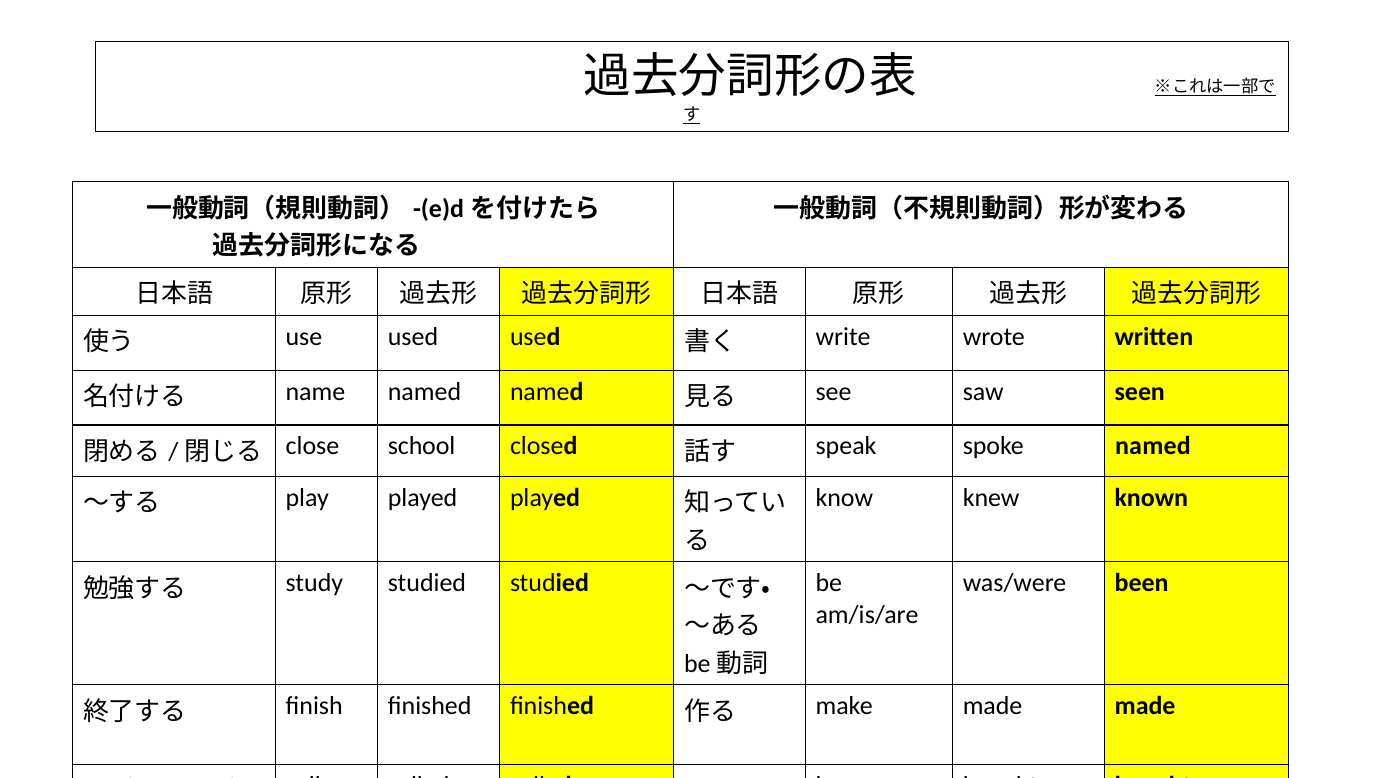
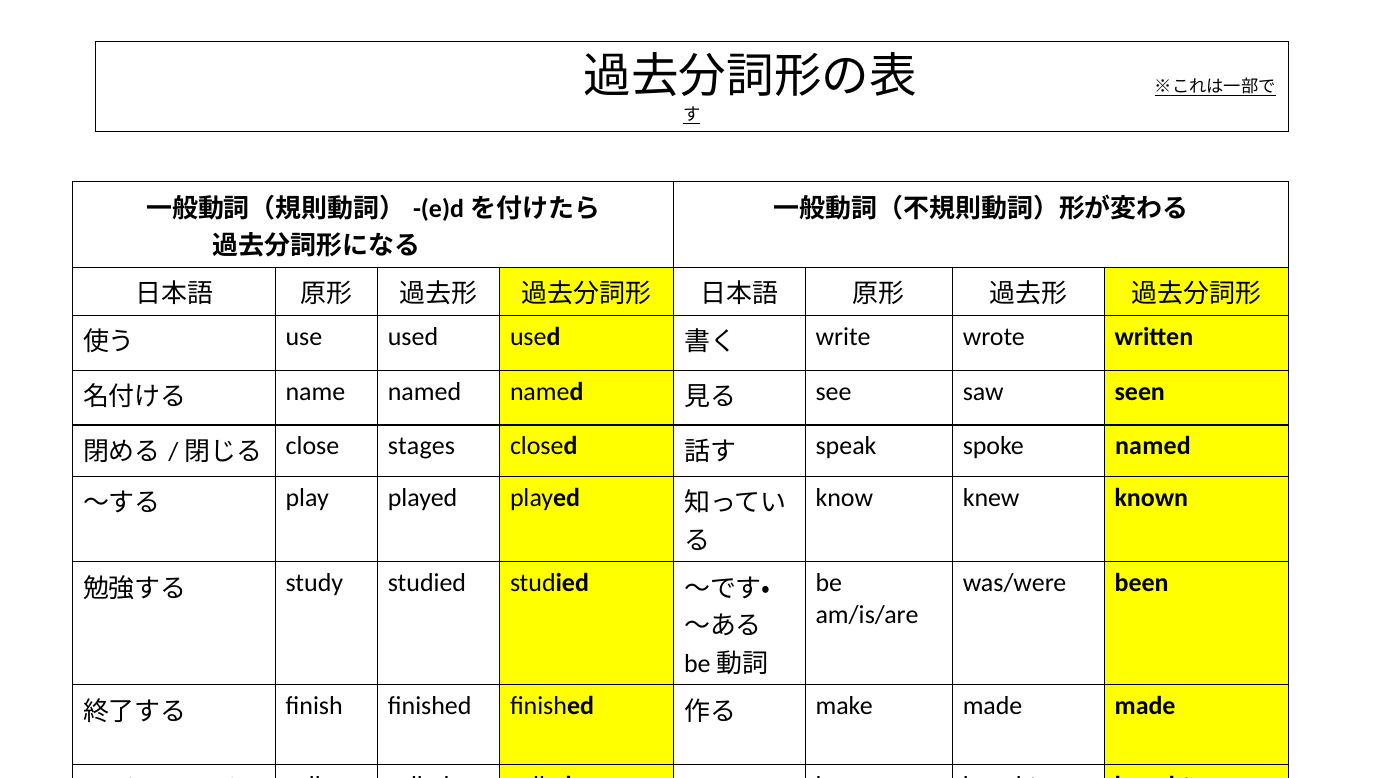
school: school -> stages
